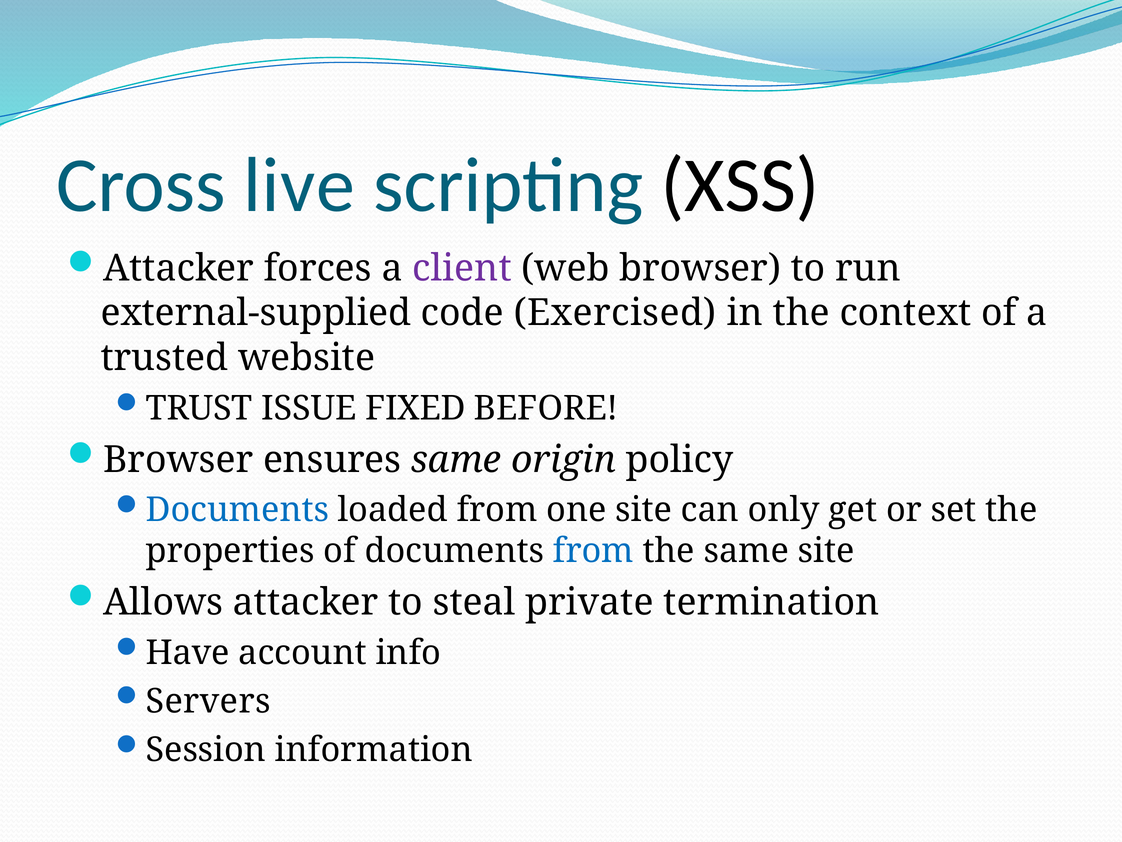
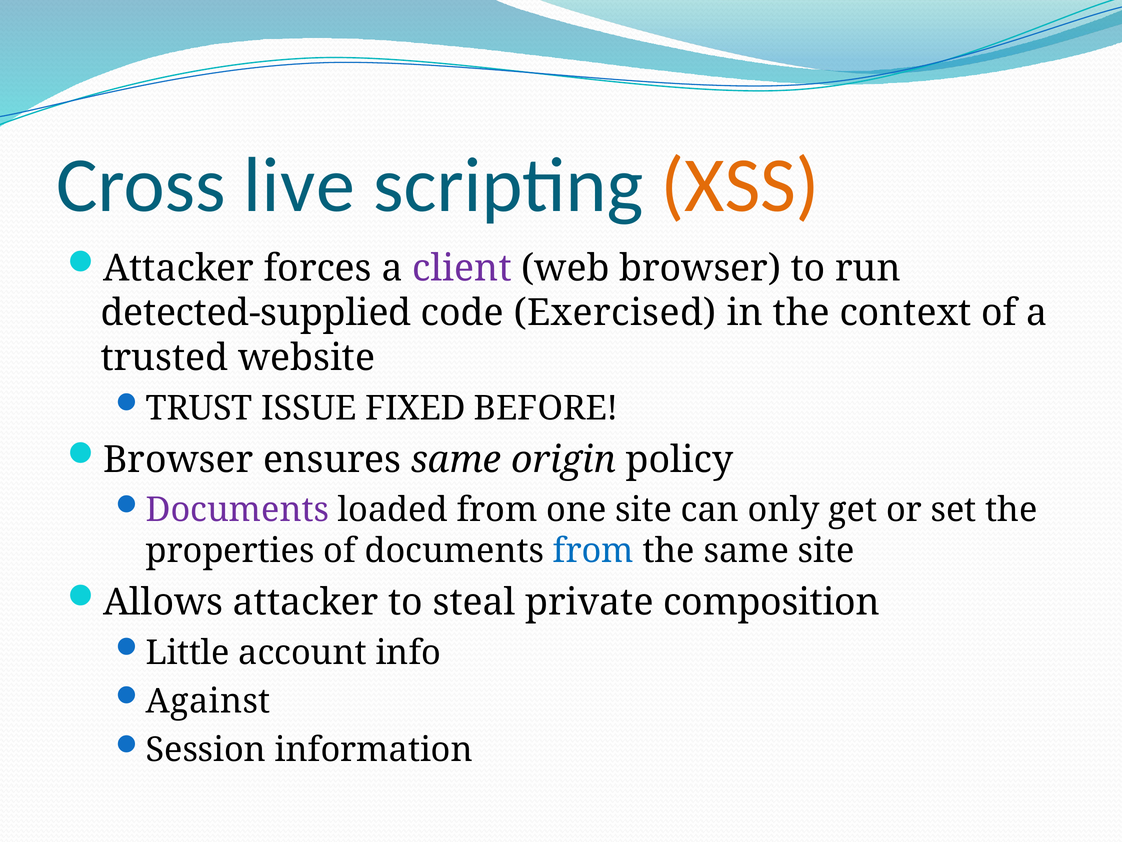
XSS colour: black -> orange
external-supplied: external-supplied -> detected-supplied
Documents at (237, 510) colour: blue -> purple
termination: termination -> composition
Have: Have -> Little
Servers: Servers -> Against
